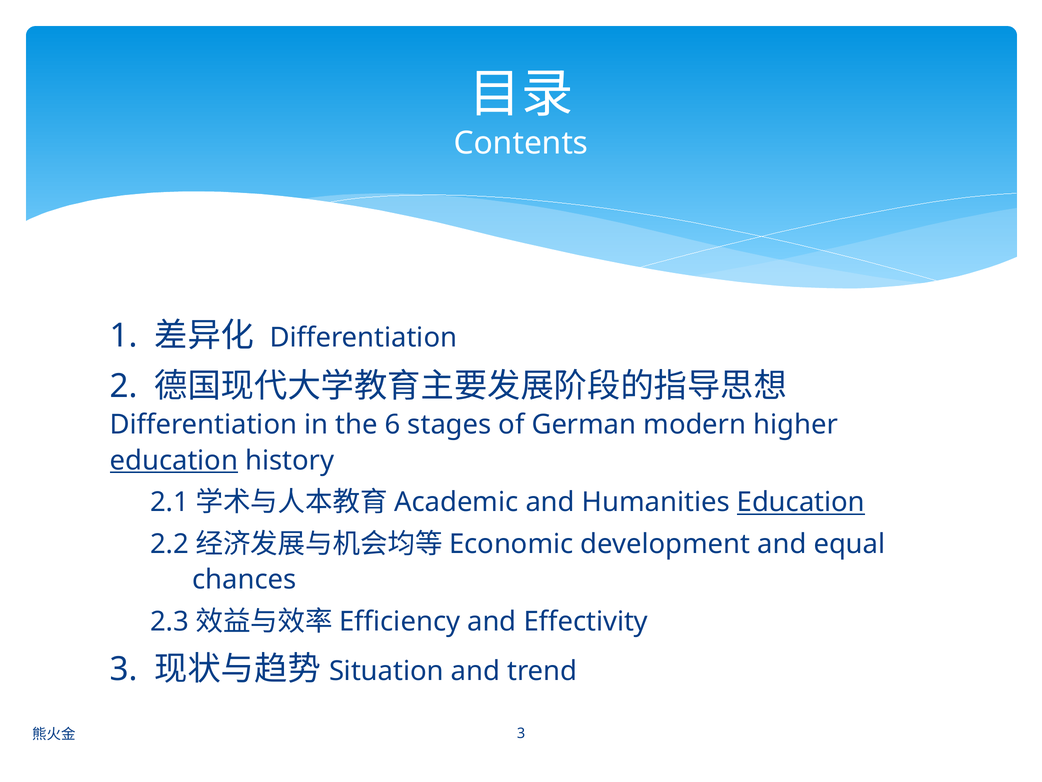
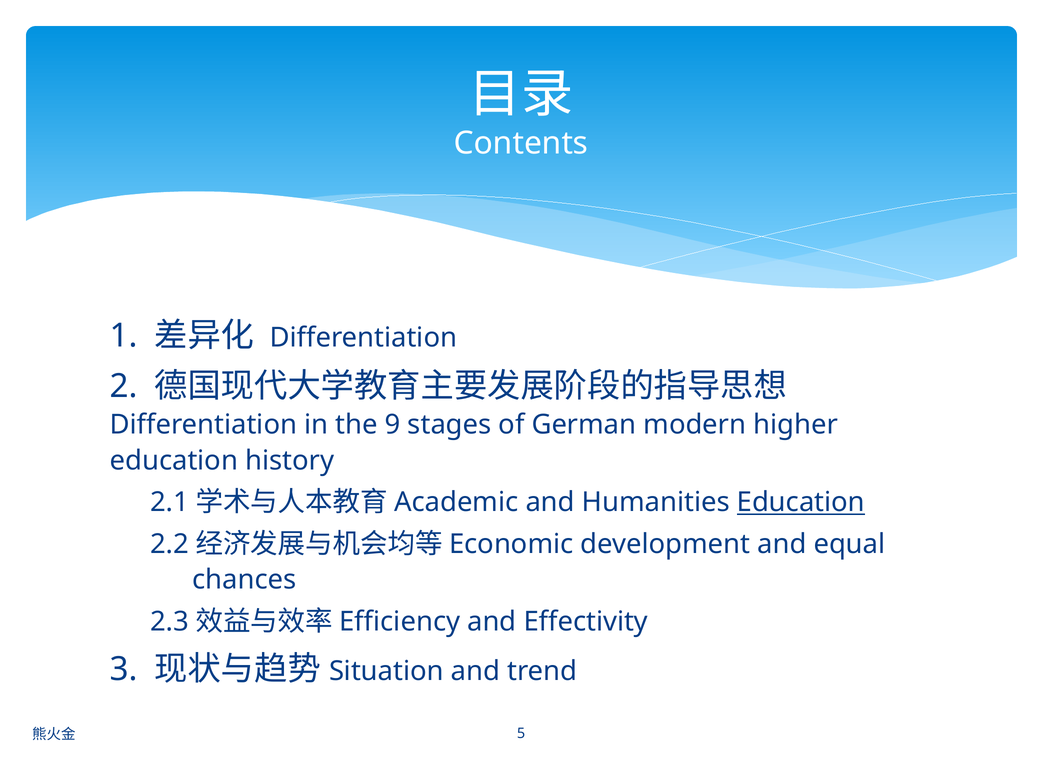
6: 6 -> 9
education at (174, 460) underline: present -> none
3 at (521, 733): 3 -> 5
